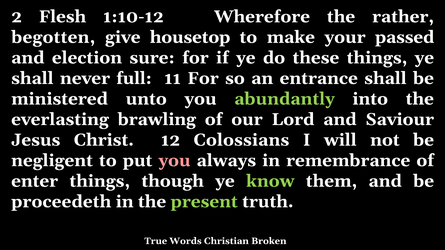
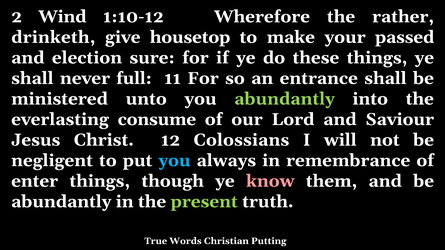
Flesh: Flesh -> Wind
begotten: begotten -> drinketh
brawling: brawling -> consume
you at (175, 161) colour: pink -> light blue
know colour: light green -> pink
proceedeth at (61, 202): proceedeth -> abundantly
Broken: Broken -> Putting
